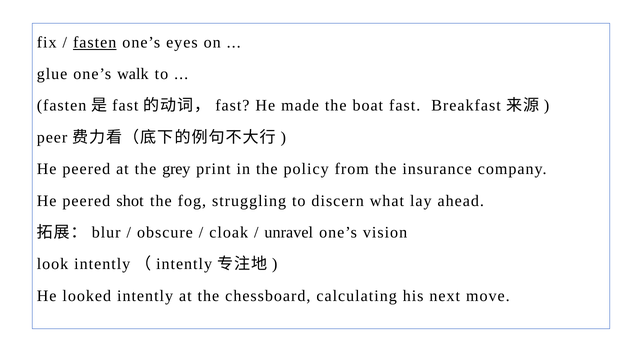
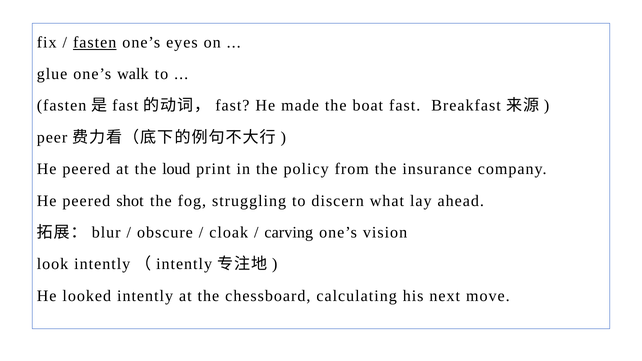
grey: grey -> loud
unravel: unravel -> carving
